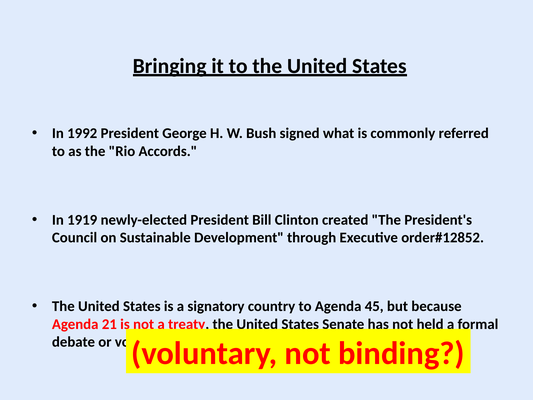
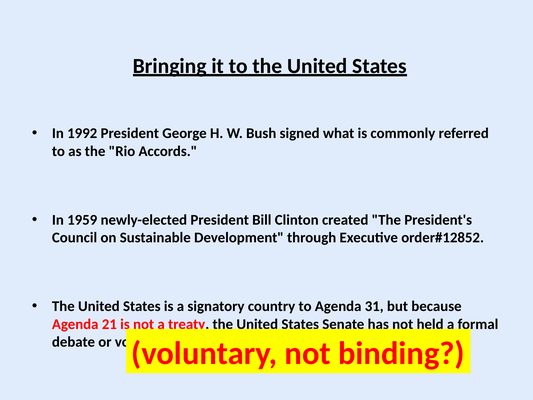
1919: 1919 -> 1959
45: 45 -> 31
